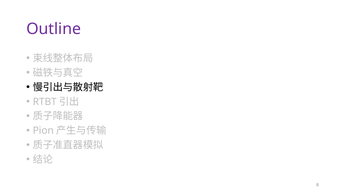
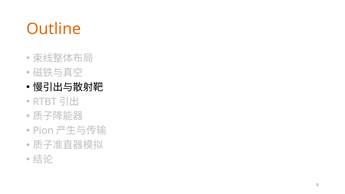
Outline colour: purple -> orange
